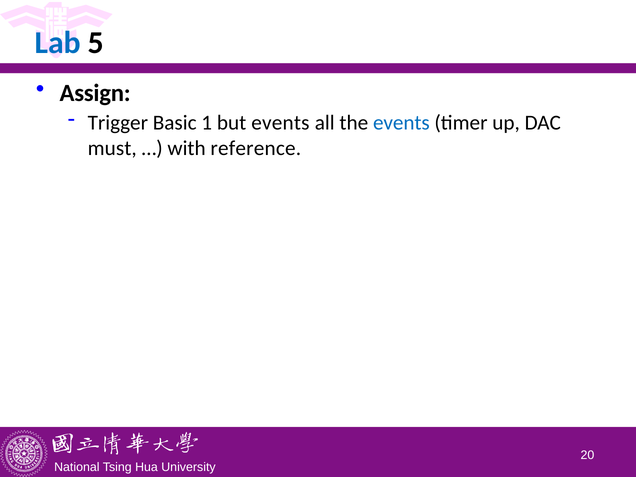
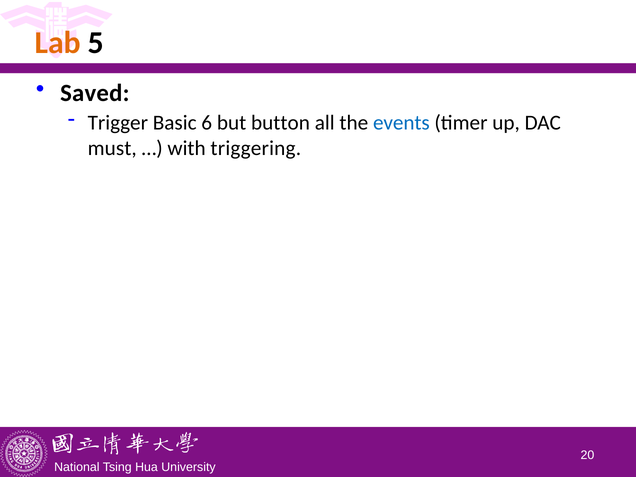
Lab colour: blue -> orange
Assign: Assign -> Saved
1: 1 -> 6
but events: events -> button
reference: reference -> triggering
